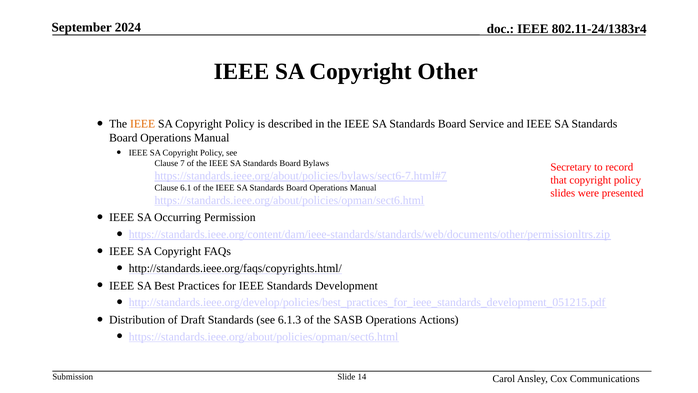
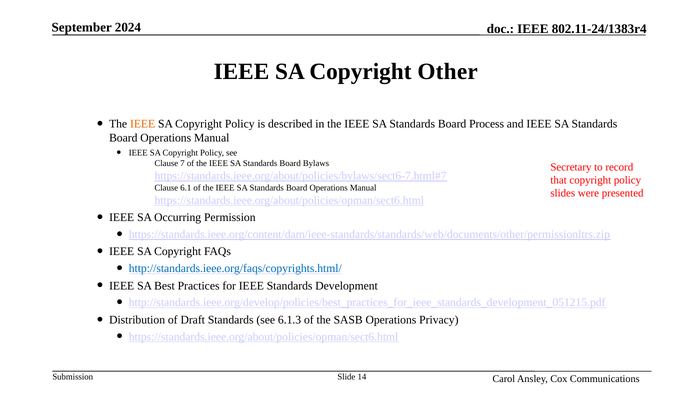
Service: Service -> Process
http://standards.ieee.org/faqs/copyrights.html/ colour: black -> blue
Actions: Actions -> Privacy
